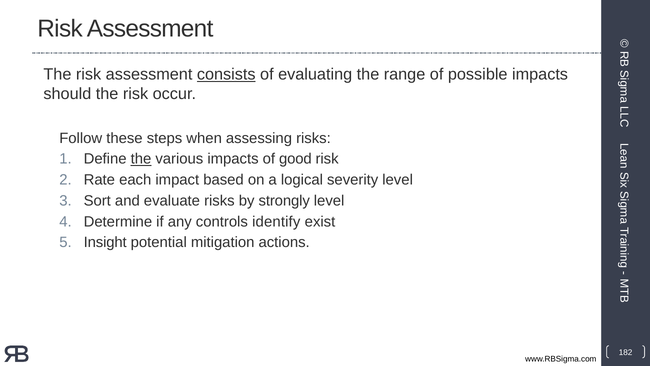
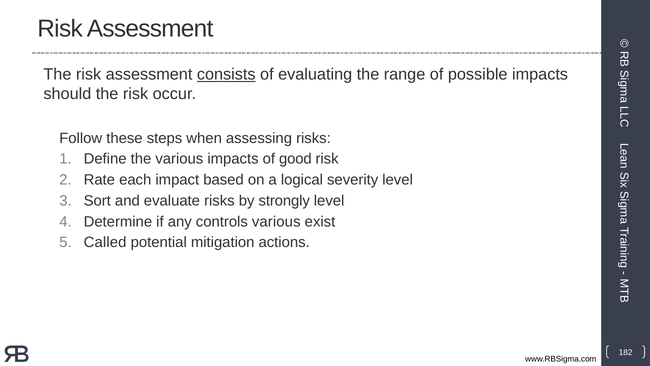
the at (141, 159) underline: present -> none
controls identify: identify -> various
Insight: Insight -> Called
